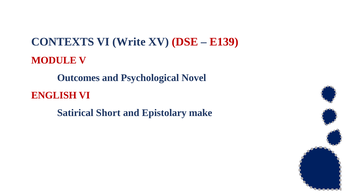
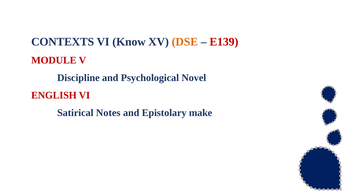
Write: Write -> Know
DSE colour: red -> orange
Outcomes: Outcomes -> Discipline
Short: Short -> Notes
